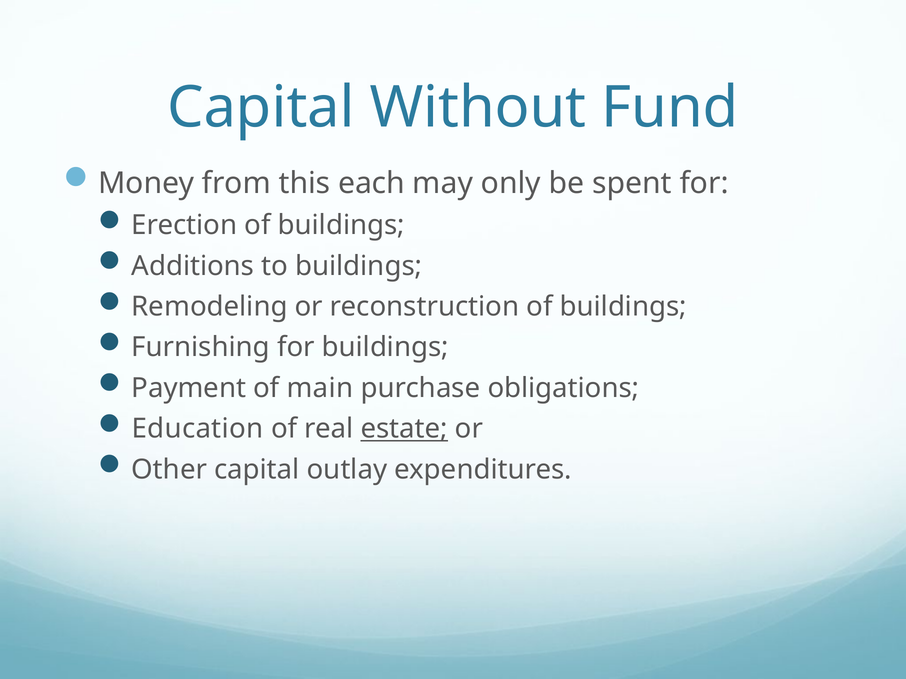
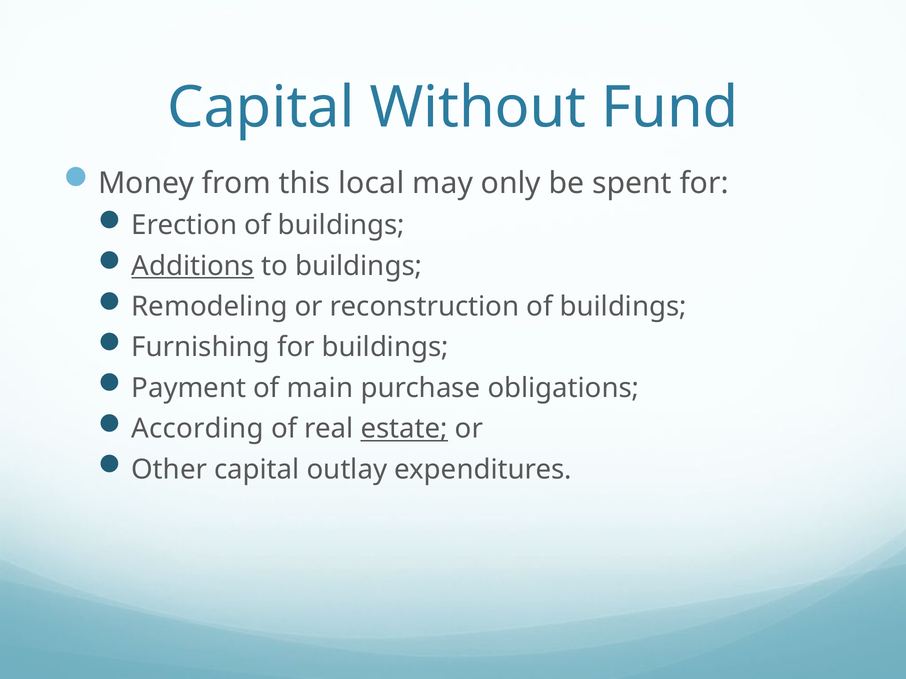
each: each -> local
Additions underline: none -> present
Education: Education -> According
